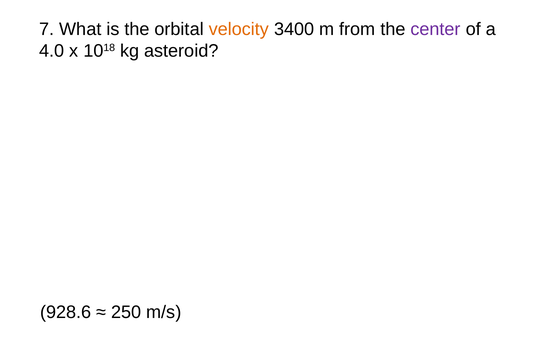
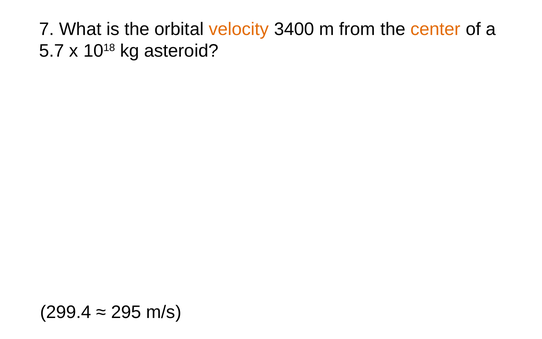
center colour: purple -> orange
4.0: 4.0 -> 5.7
928.6: 928.6 -> 299.4
250: 250 -> 295
